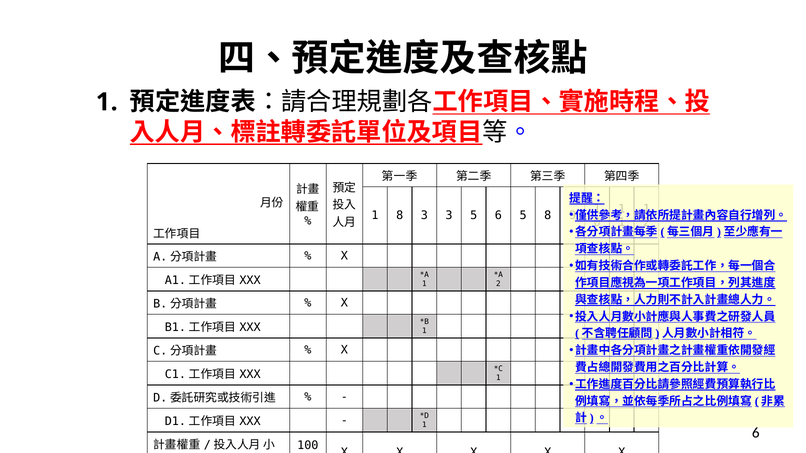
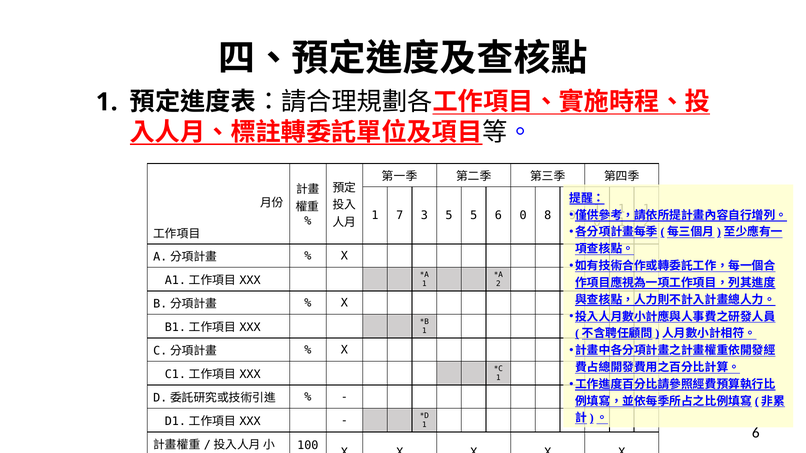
1 8: 8 -> 7
3 3: 3 -> 5
6 5: 5 -> 0
